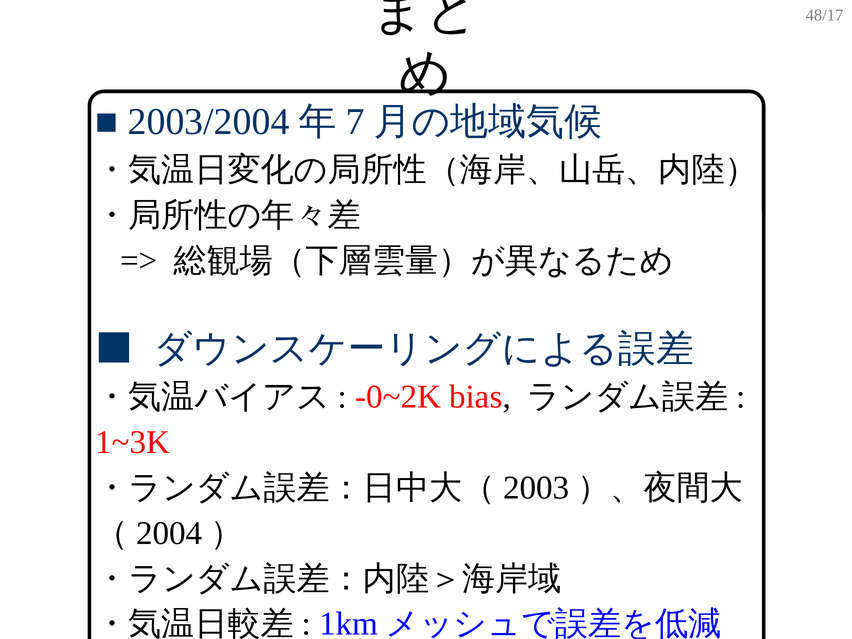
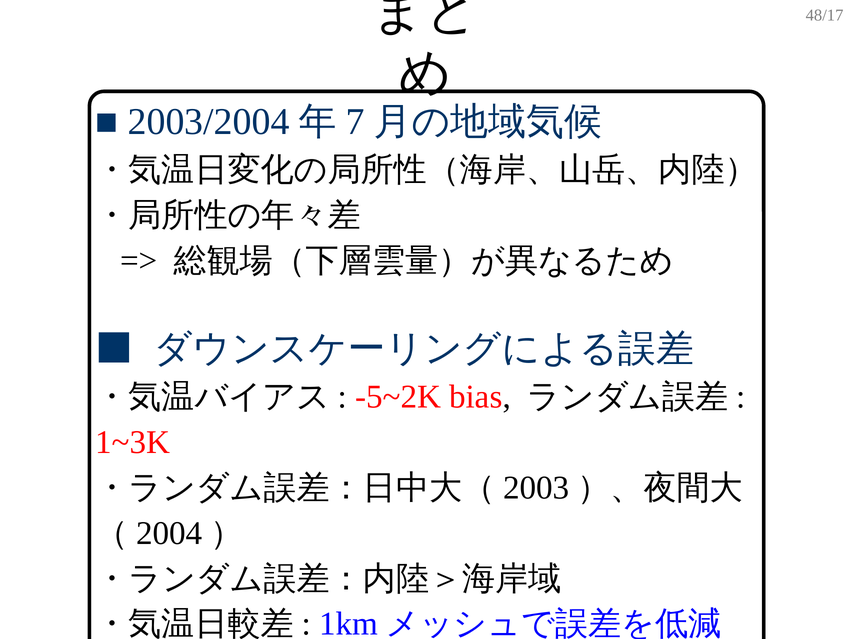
-0~2K: -0~2K -> -5~2K
